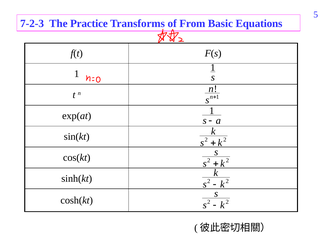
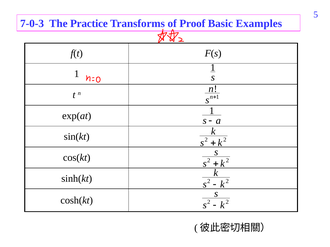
7-2-3: 7-2-3 -> 7-0-3
From: From -> Proof
Equations: Equations -> Examples
